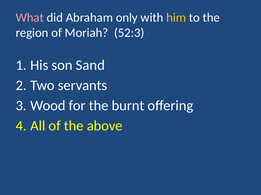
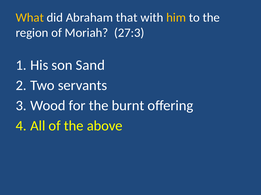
What colour: pink -> yellow
only: only -> that
52:3: 52:3 -> 27:3
